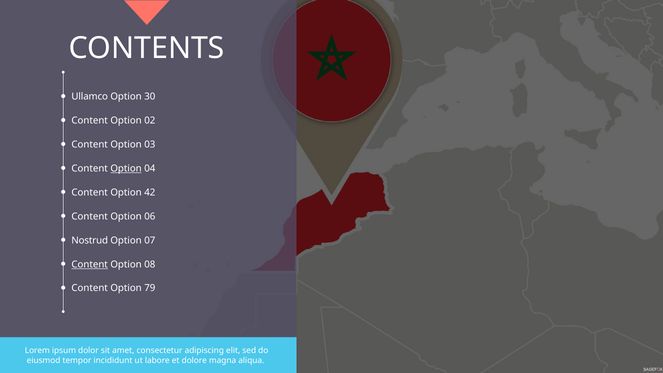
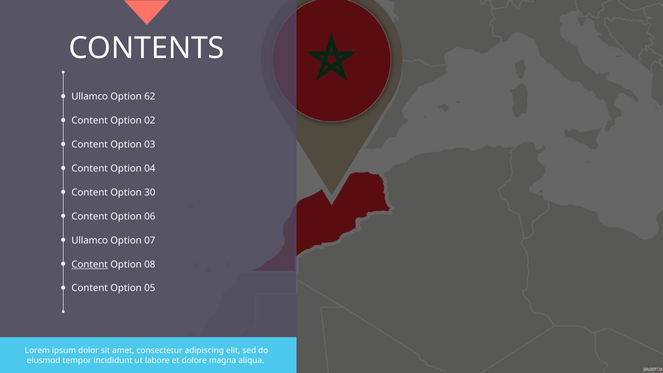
30: 30 -> 62
Option at (126, 169) underline: present -> none
42: 42 -> 30
Nostrud at (90, 240): Nostrud -> Ullamco
79: 79 -> 05
